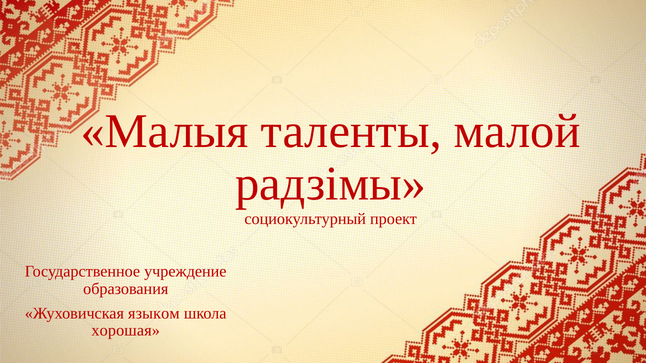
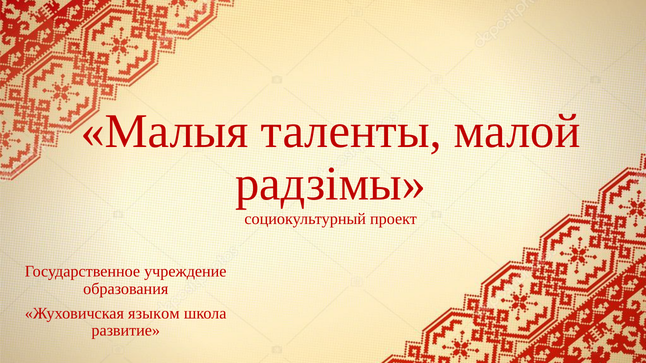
хорошая: хорошая -> развитие
